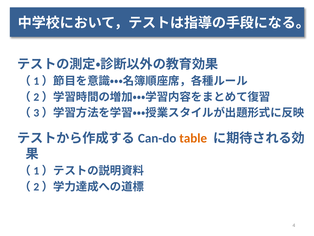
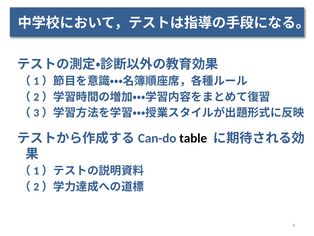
table colour: orange -> black
